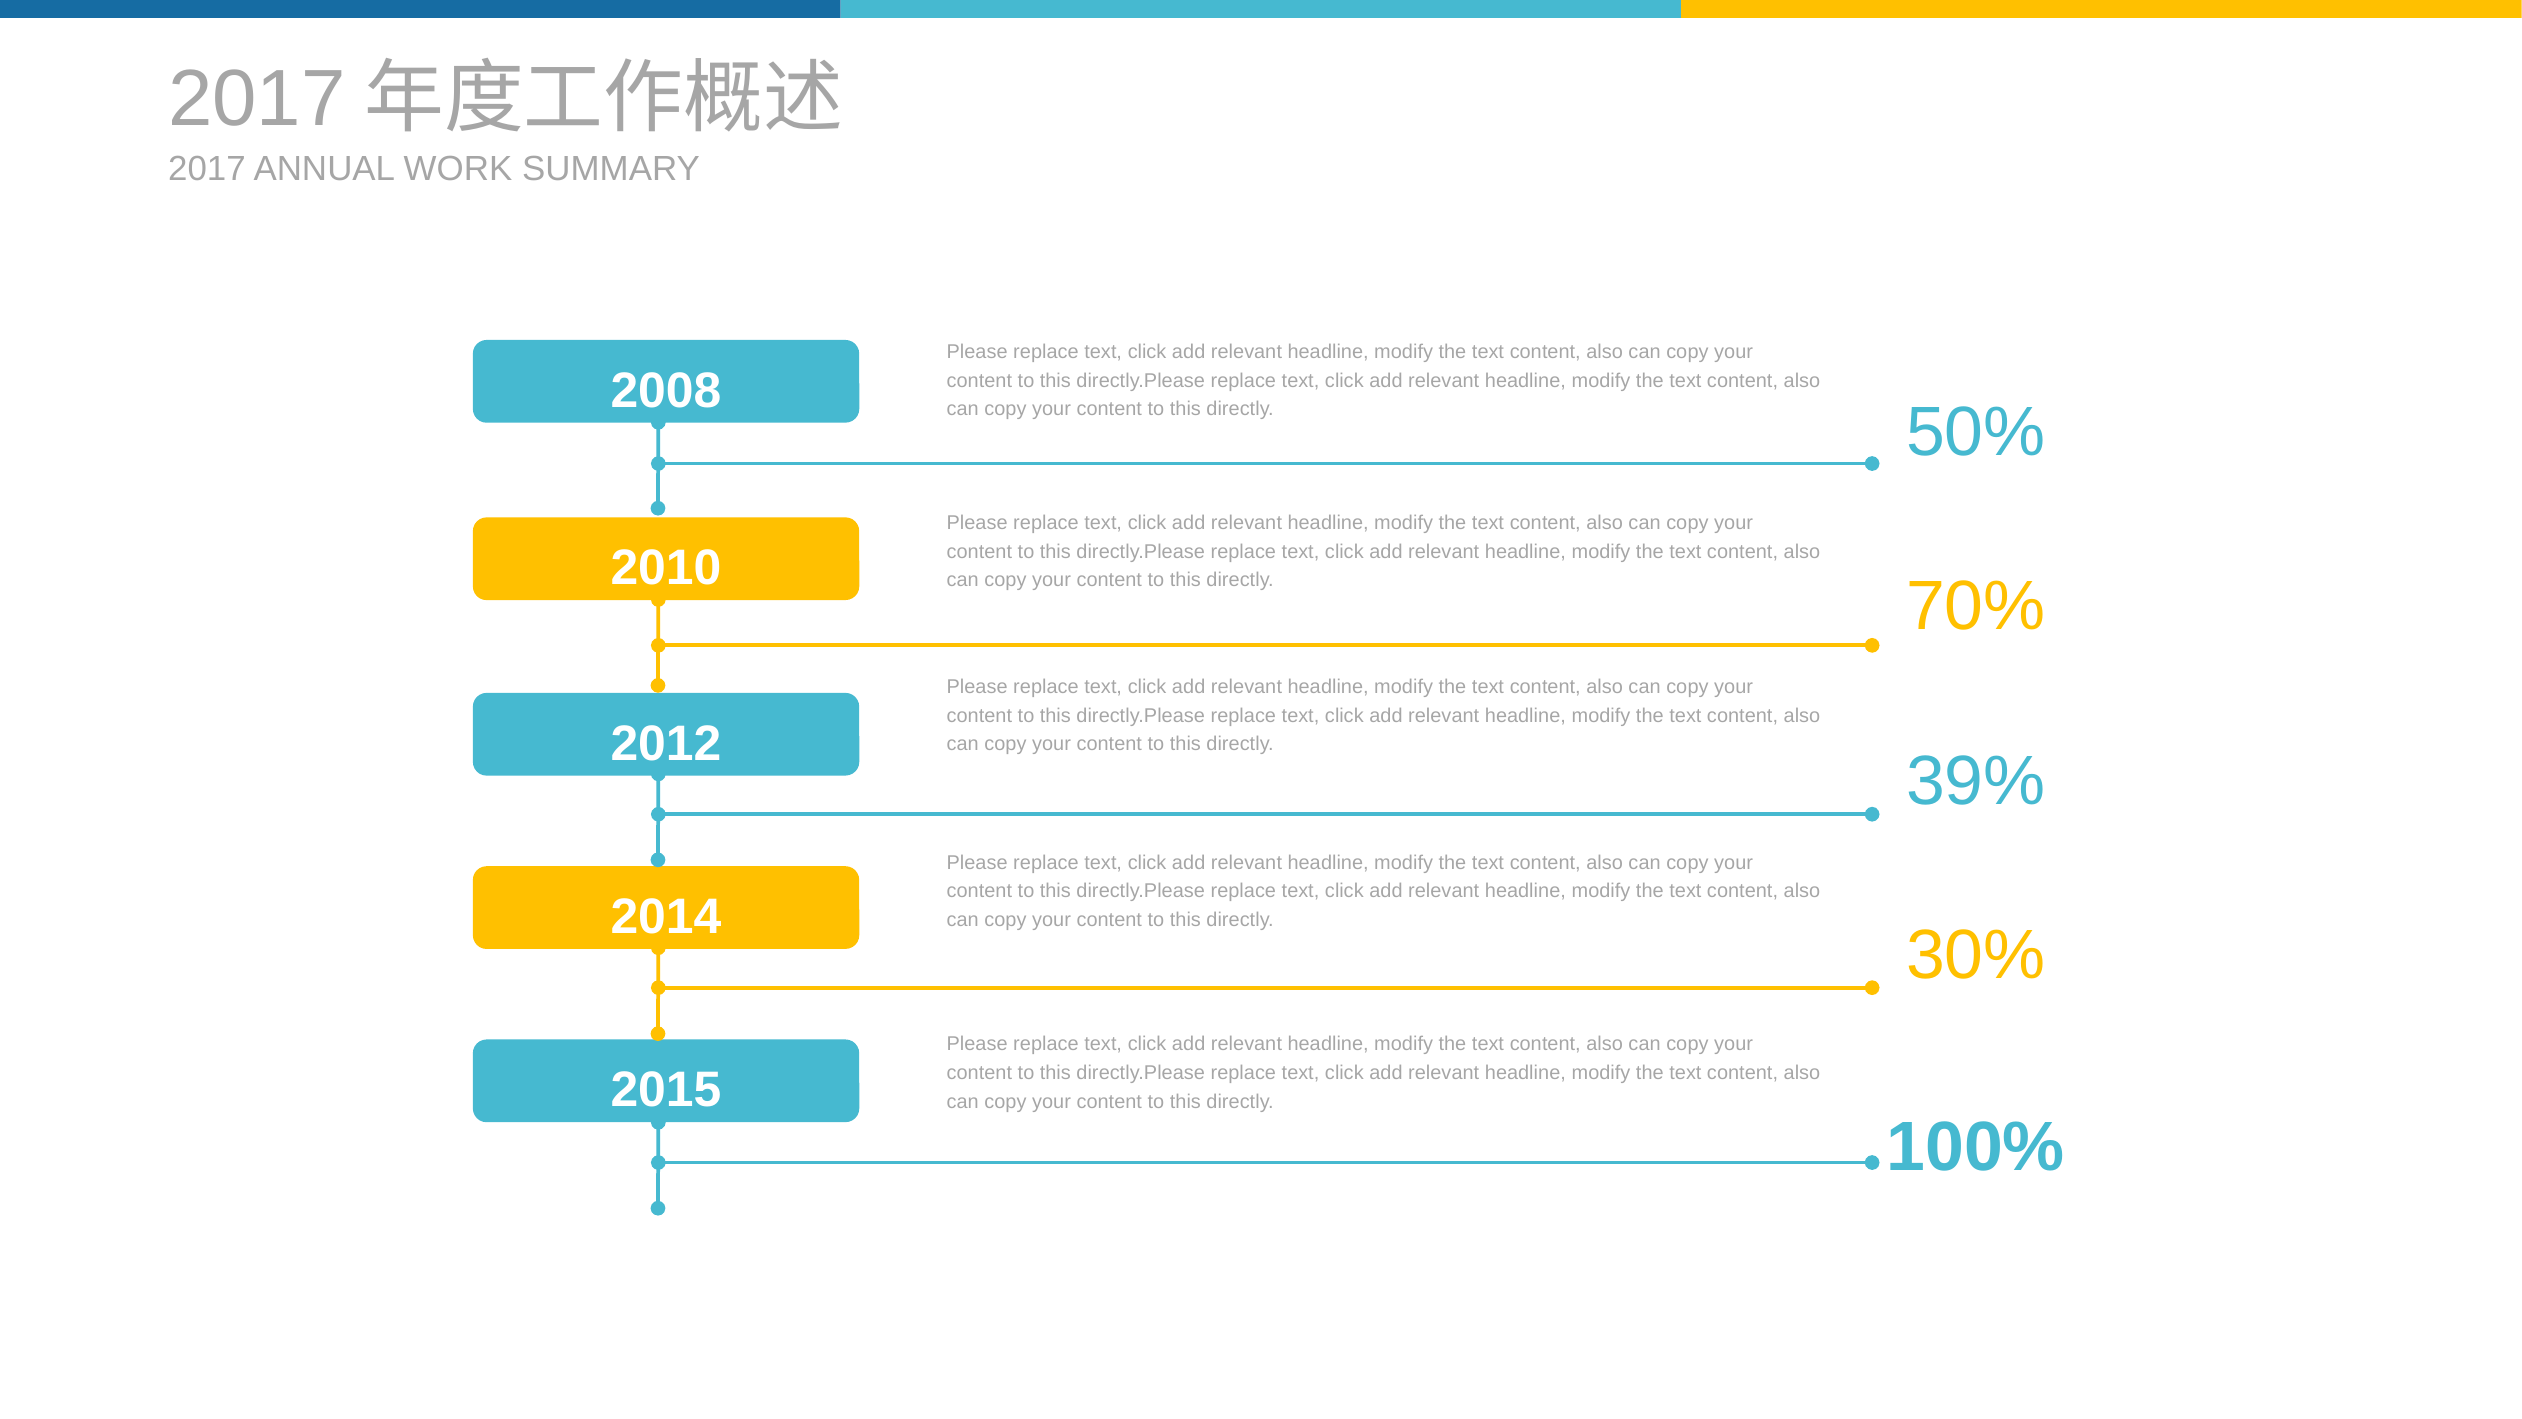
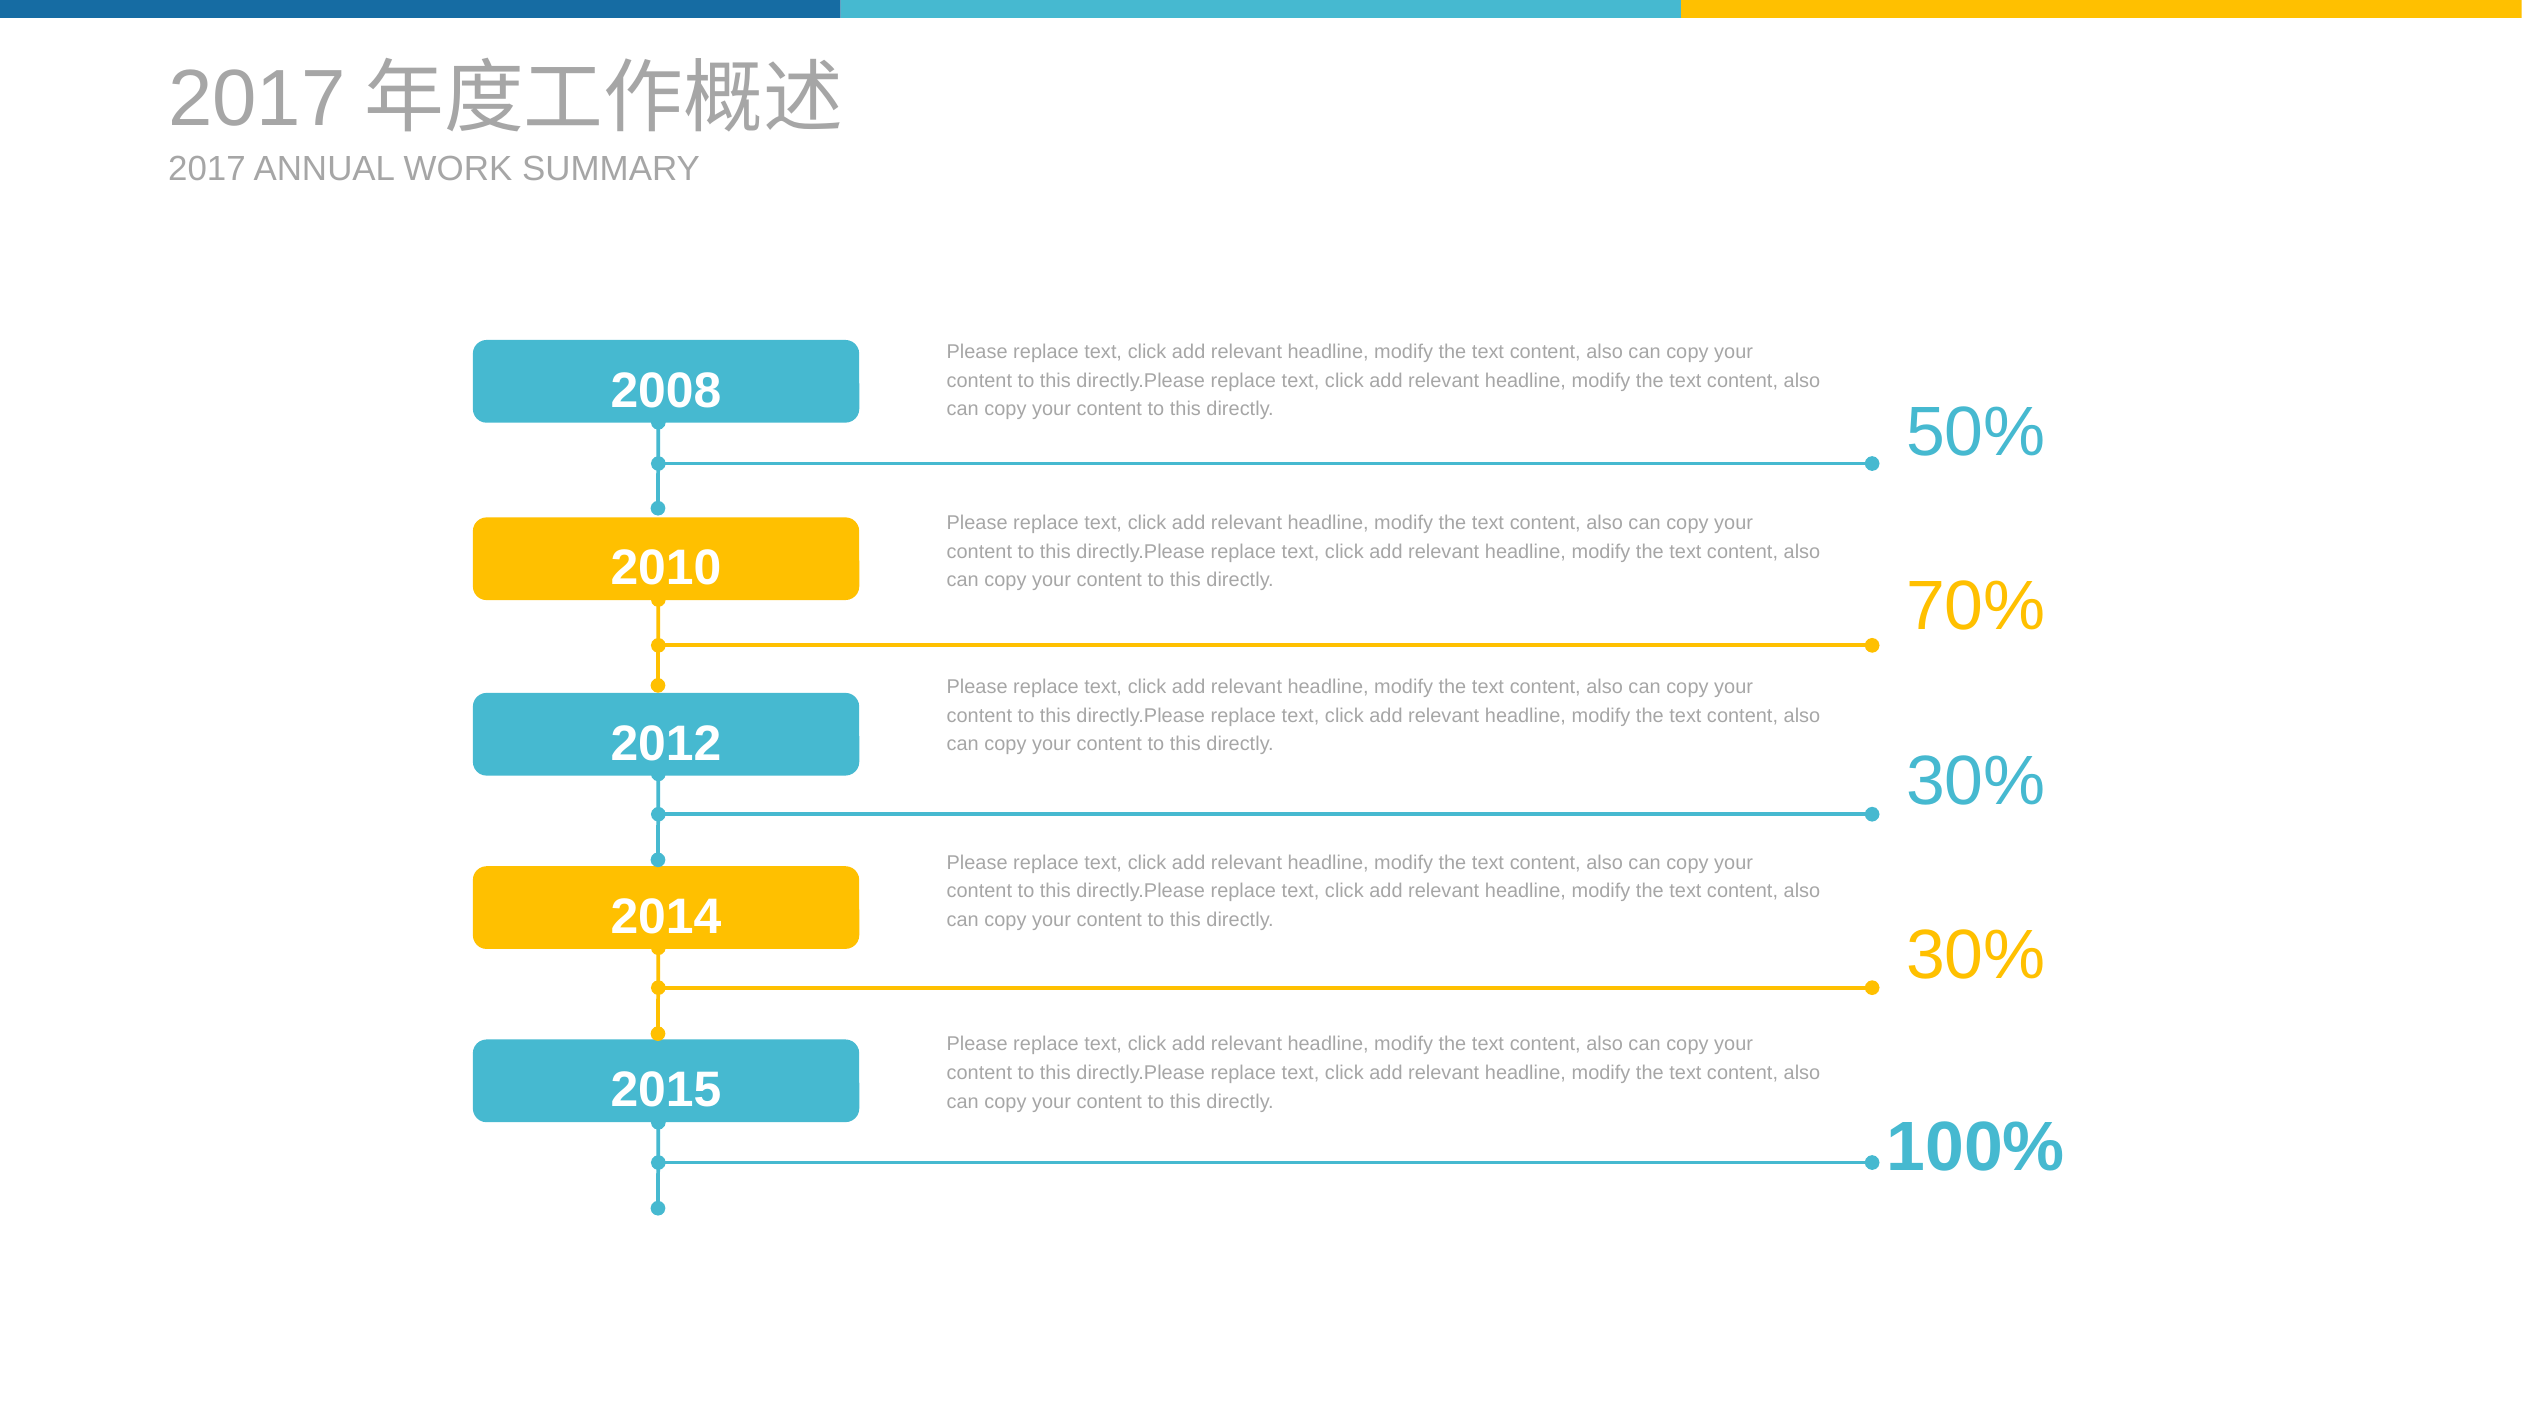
39% at (1976, 781): 39% -> 30%
